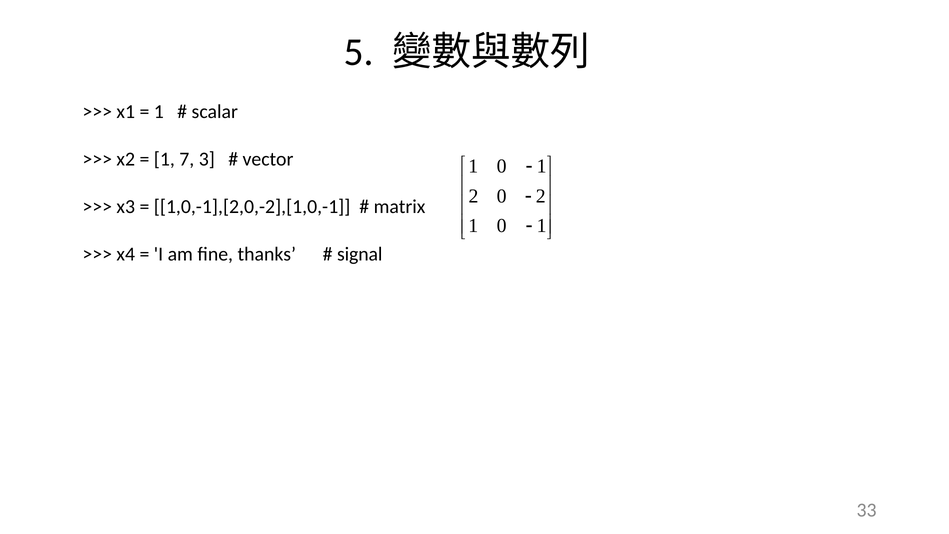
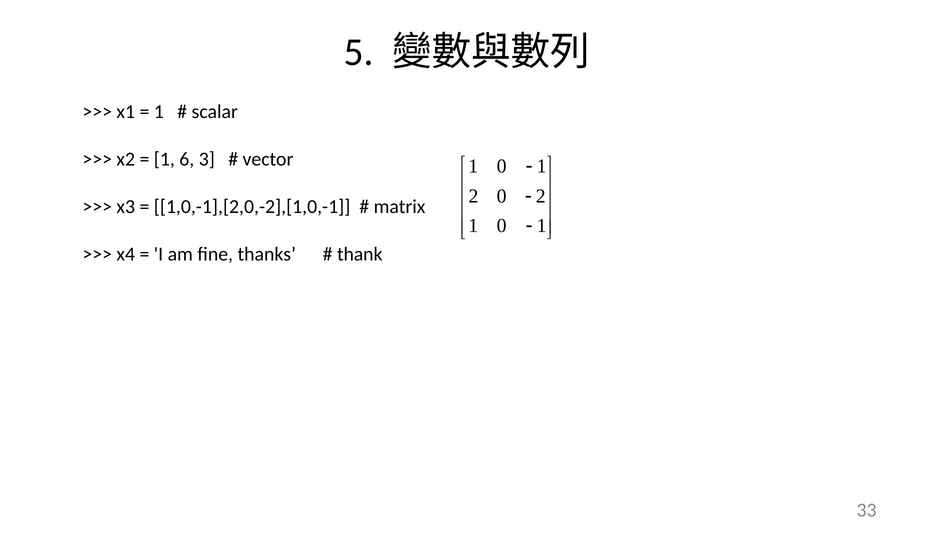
7: 7 -> 6
signal: signal -> thank
